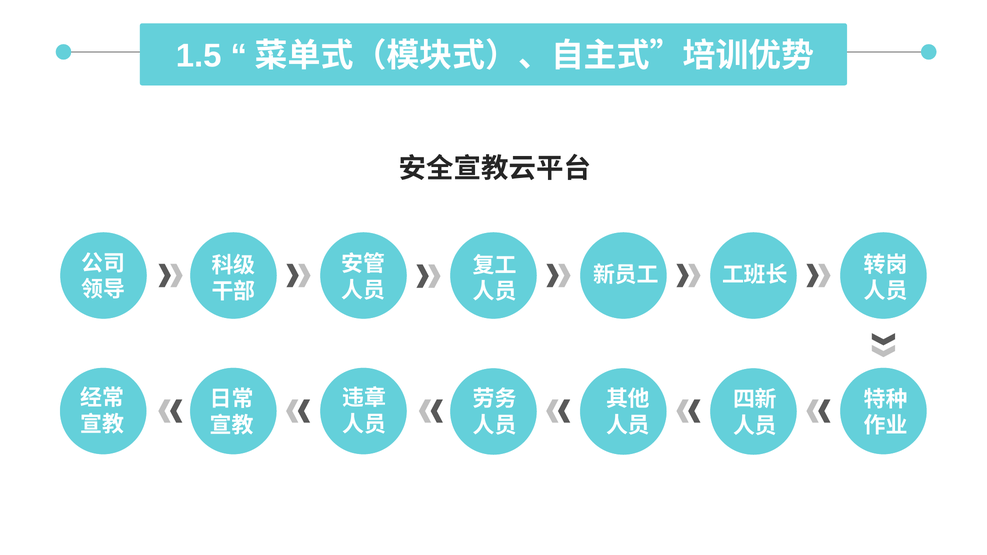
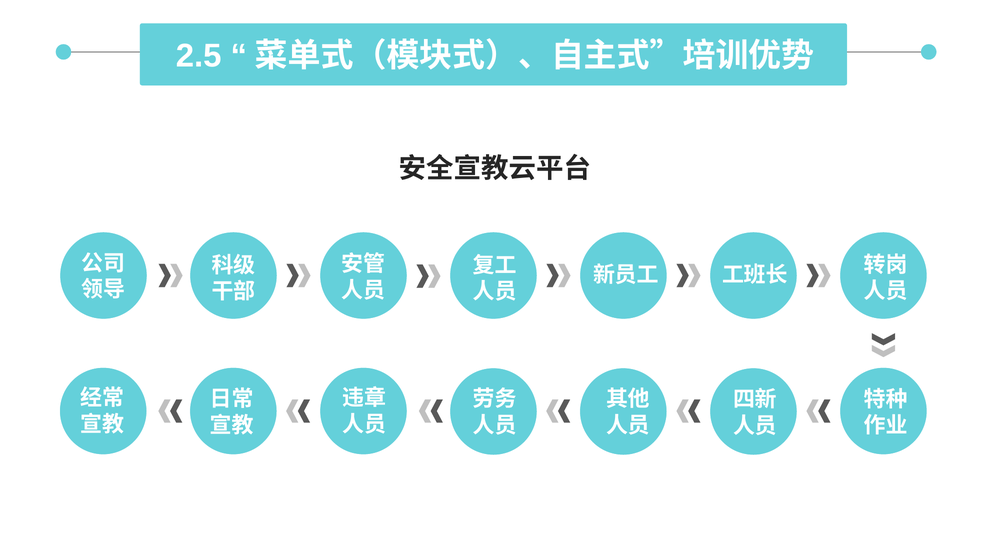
1.5: 1.5 -> 2.5
